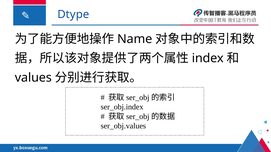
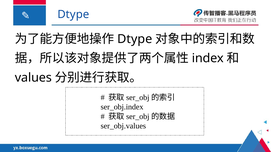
Name at (135, 39): Name -> Dtype
